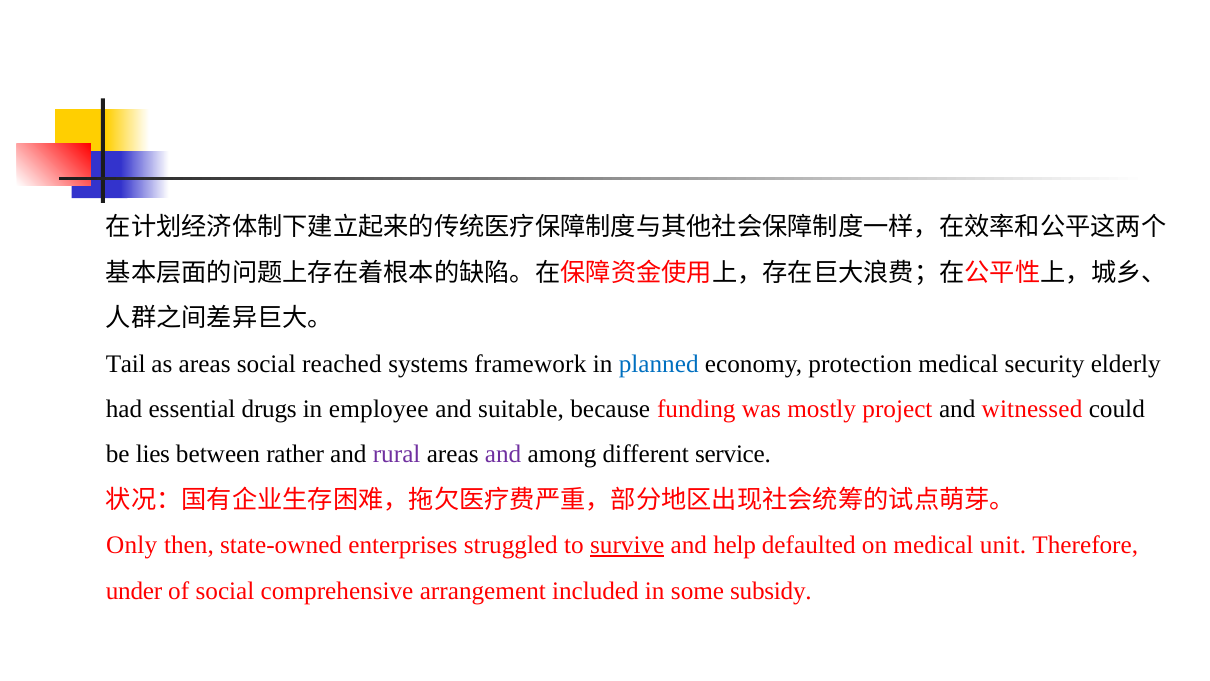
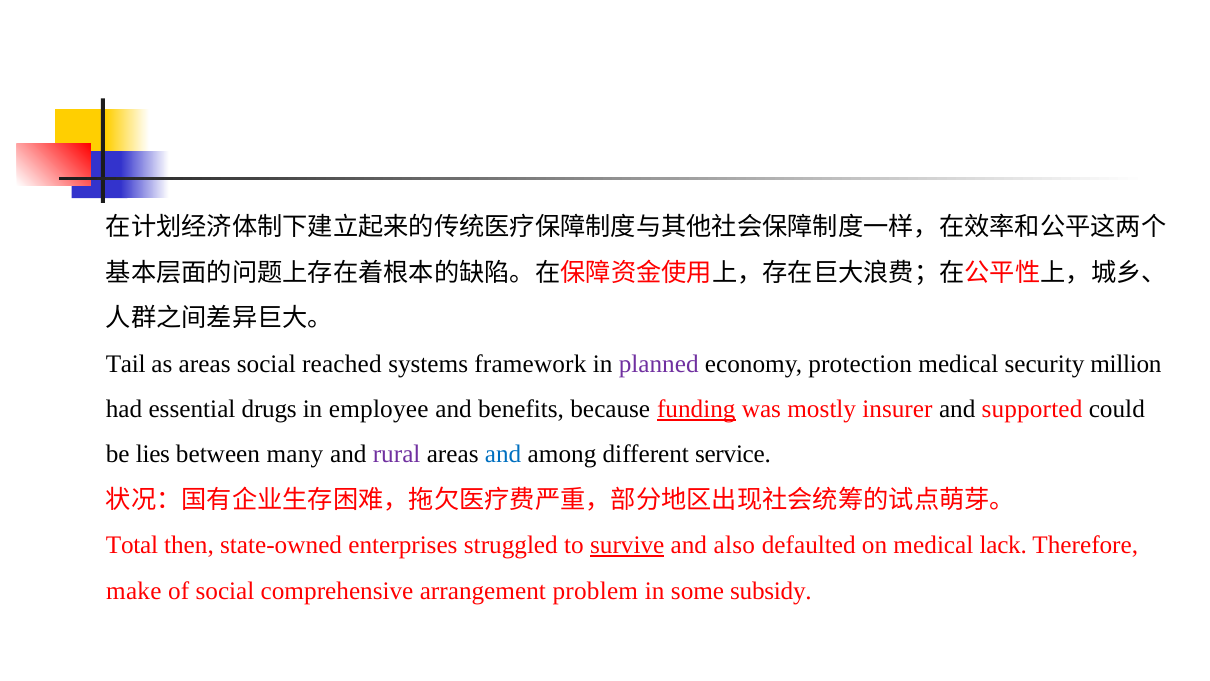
planned colour: blue -> purple
elderly: elderly -> million
suitable: suitable -> benefits
funding underline: none -> present
project: project -> insurer
witnessed: witnessed -> supported
rather: rather -> many
and at (503, 454) colour: purple -> blue
Only: Only -> Total
help: help -> also
unit: unit -> lack
under: under -> make
included: included -> problem
